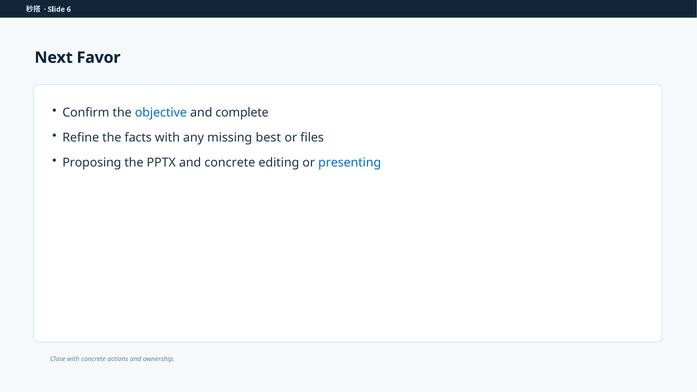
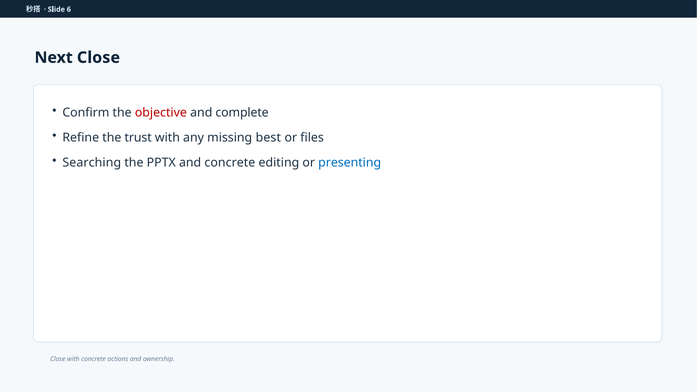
Next Favor: Favor -> Close
objective colour: blue -> red
facts: facts -> trust
Proposing: Proposing -> Searching
